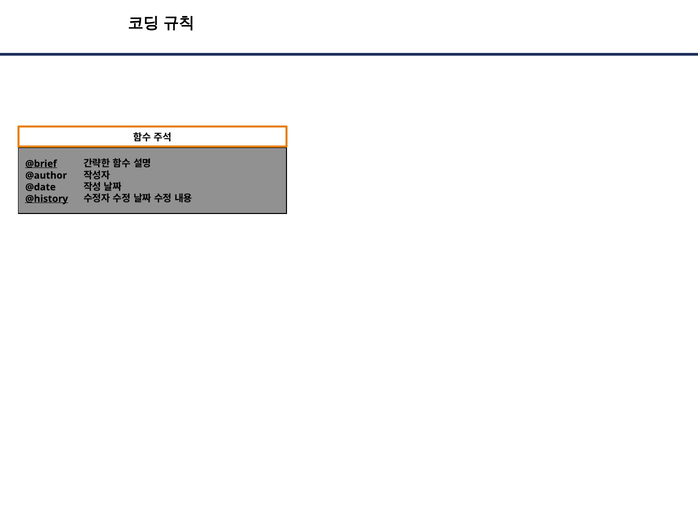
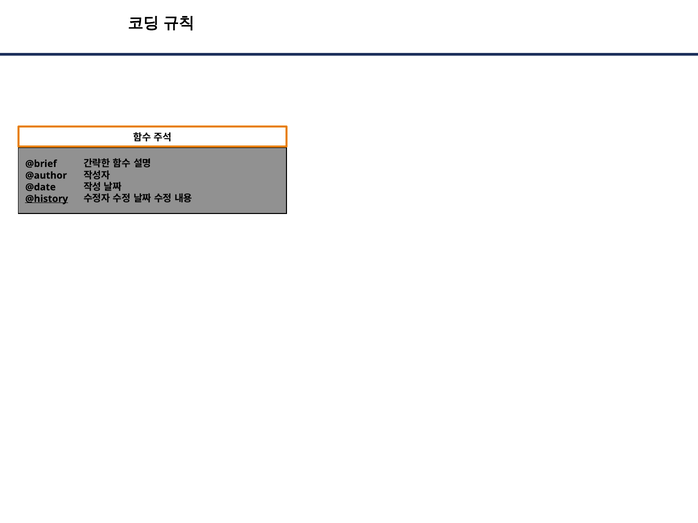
@brief underline: present -> none
